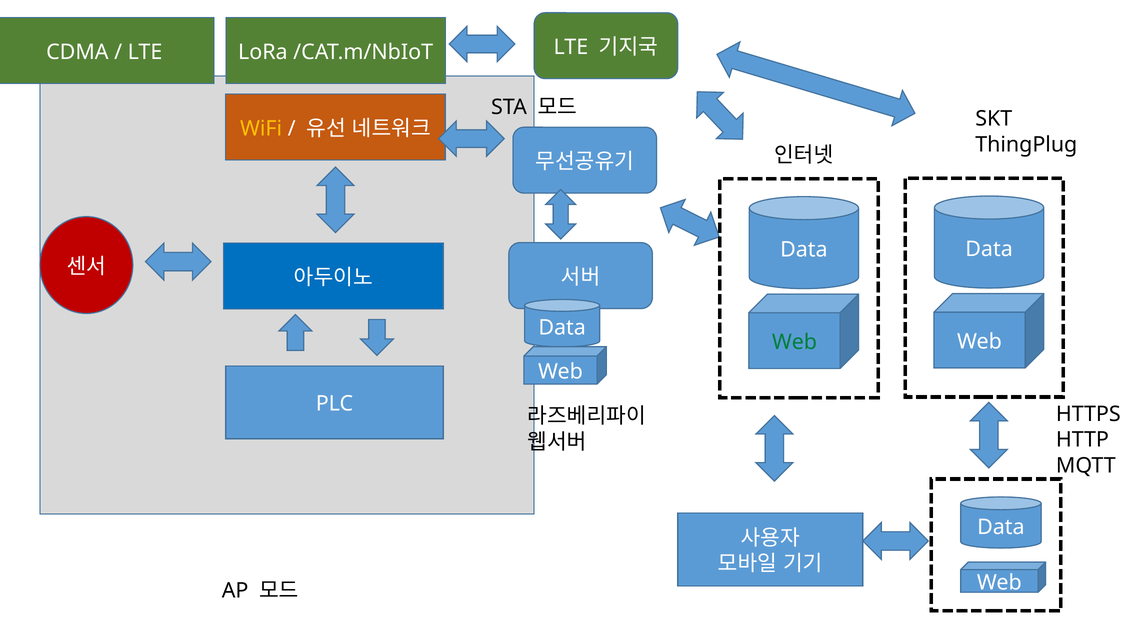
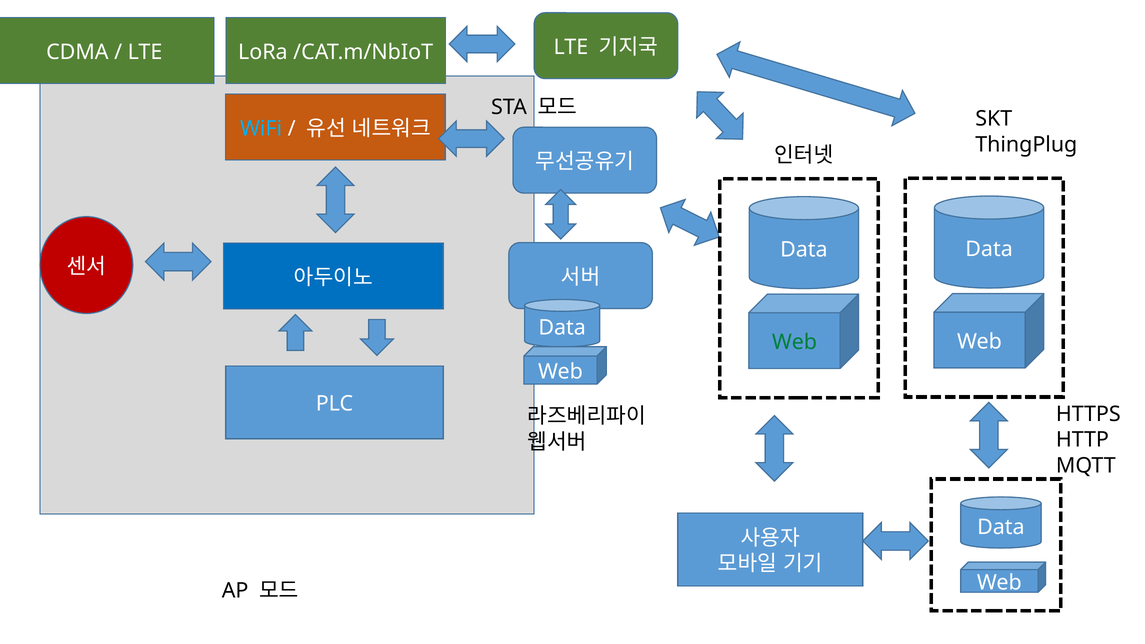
WiFi colour: yellow -> light blue
